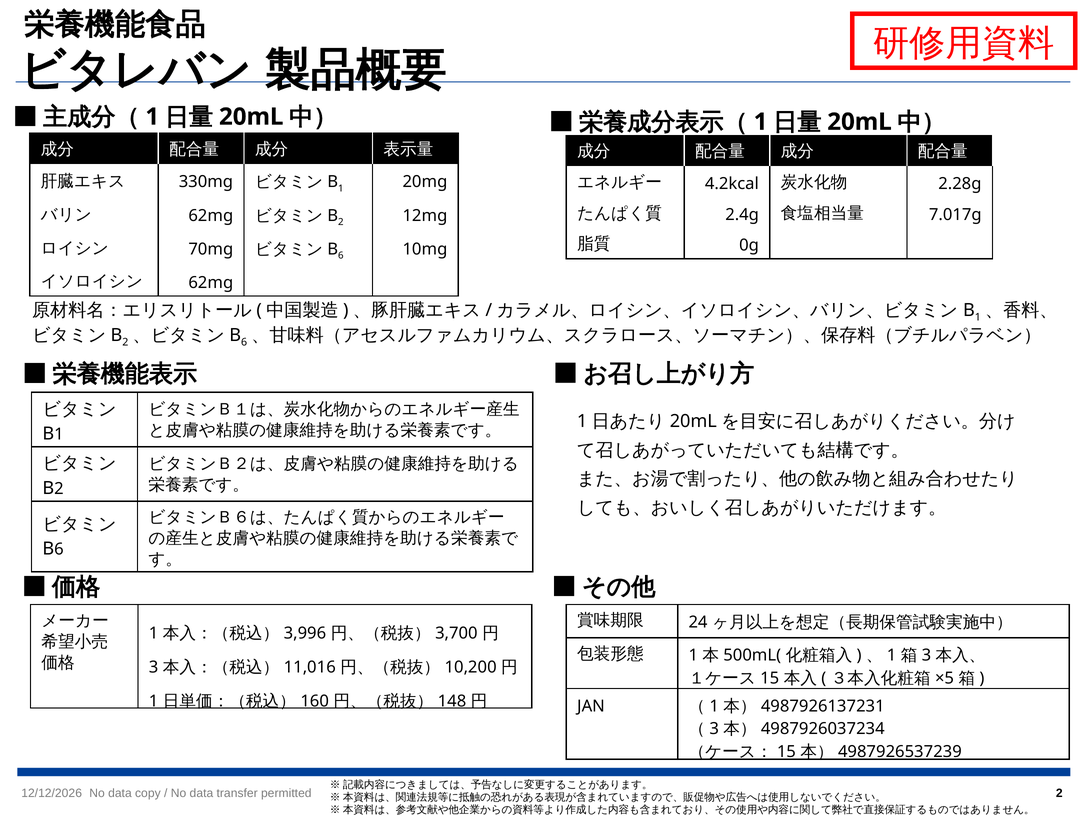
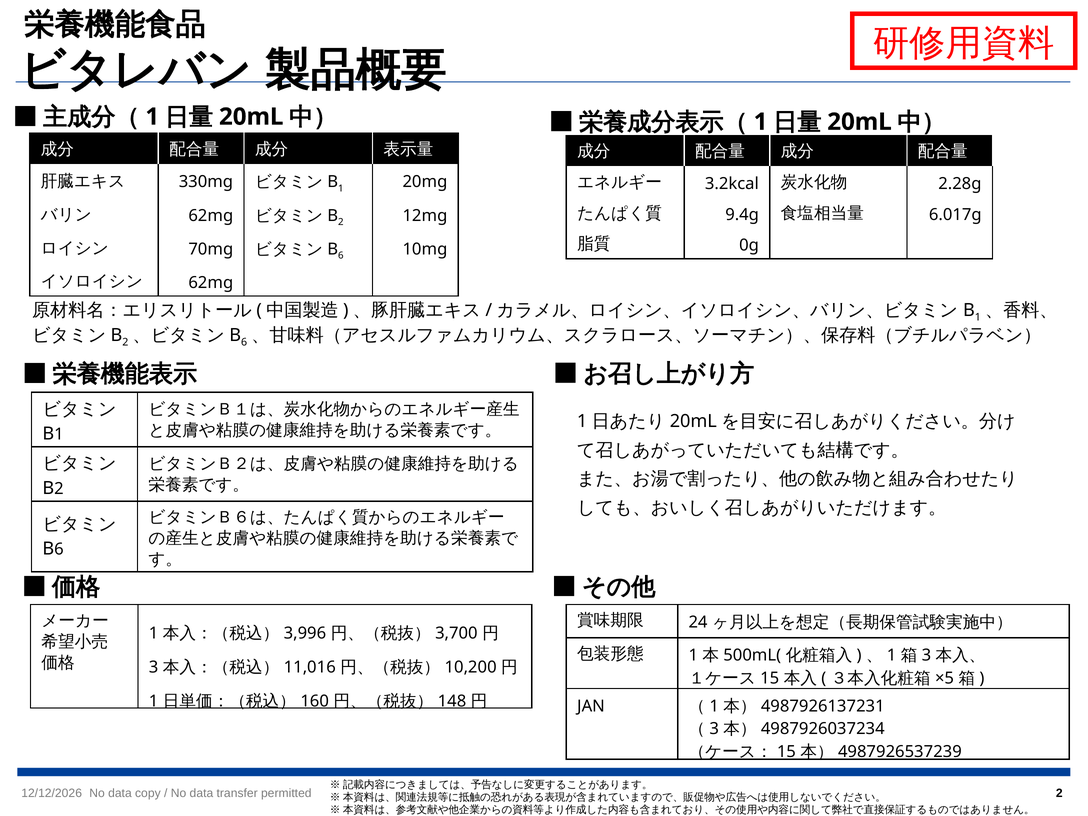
4.2kcal: 4.2kcal -> 3.2kcal
2.4g: 2.4g -> 9.4g
7.017g: 7.017g -> 6.017g
